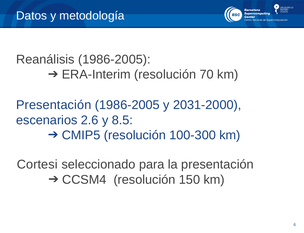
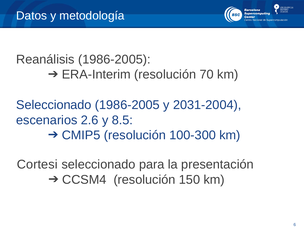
Presentación at (54, 105): Presentación -> Seleccionado
2031-2000: 2031-2000 -> 2031-2004
